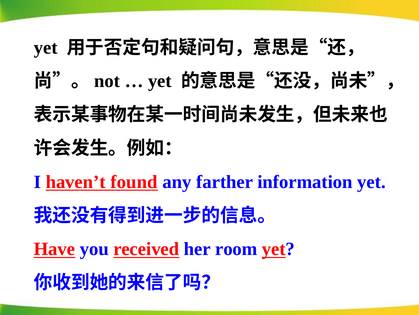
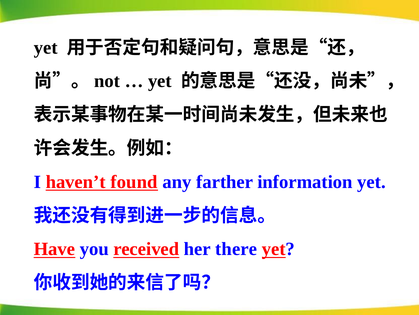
room: room -> there
